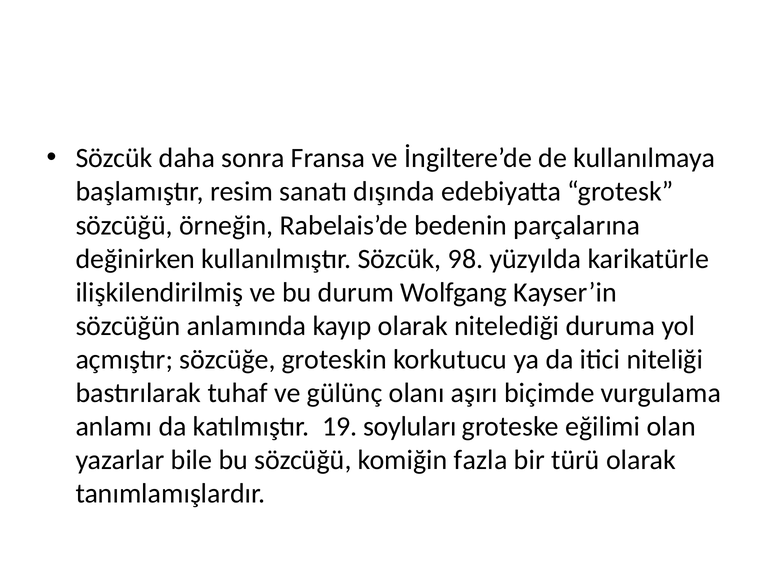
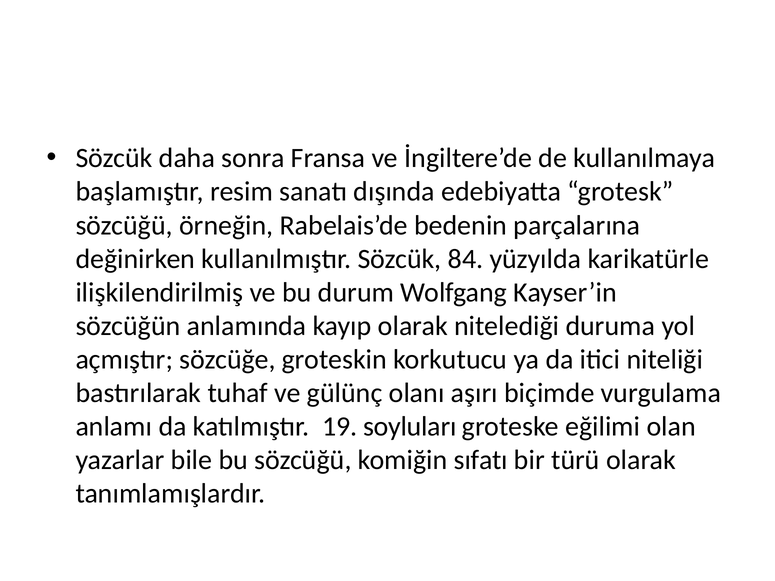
98: 98 -> 84
fazla: fazla -> sıfatı
